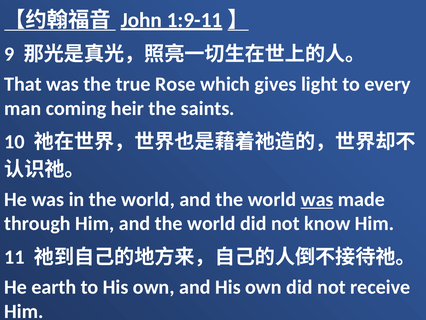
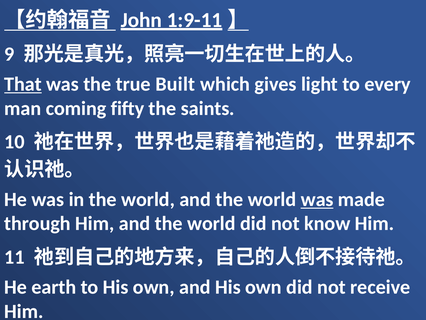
That underline: none -> present
Rose: Rose -> Built
heir: heir -> fifty
